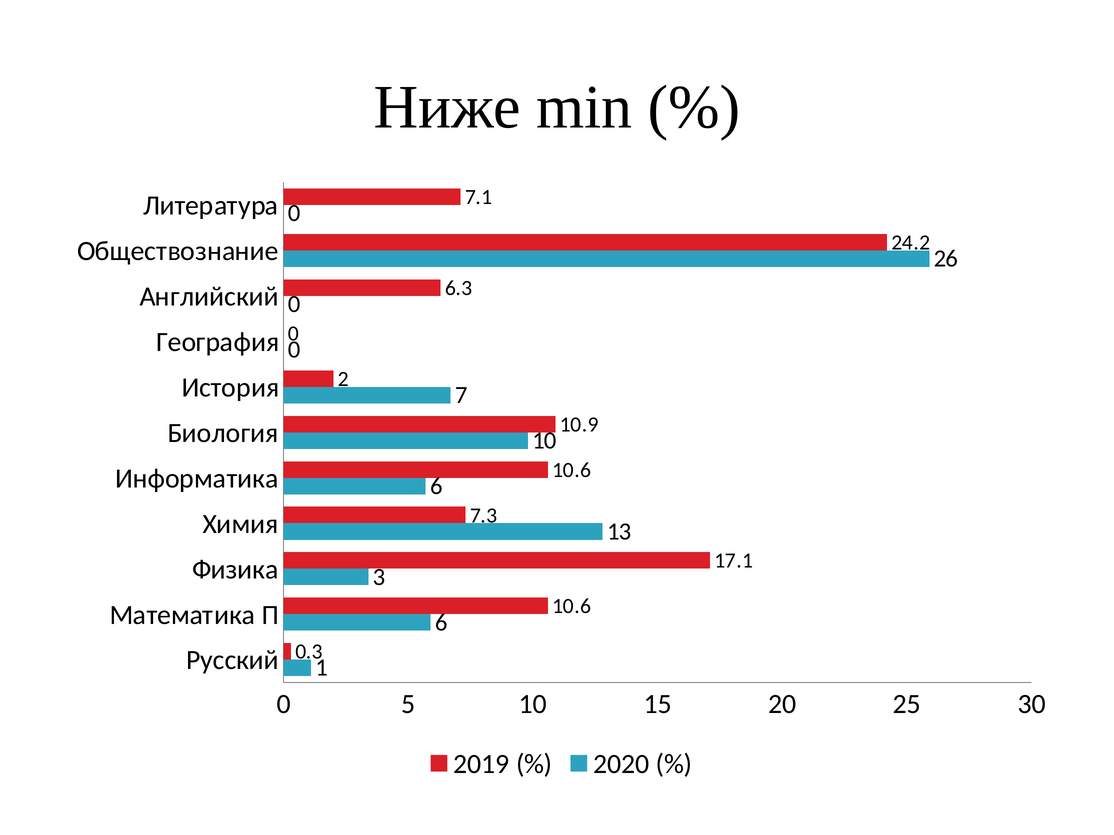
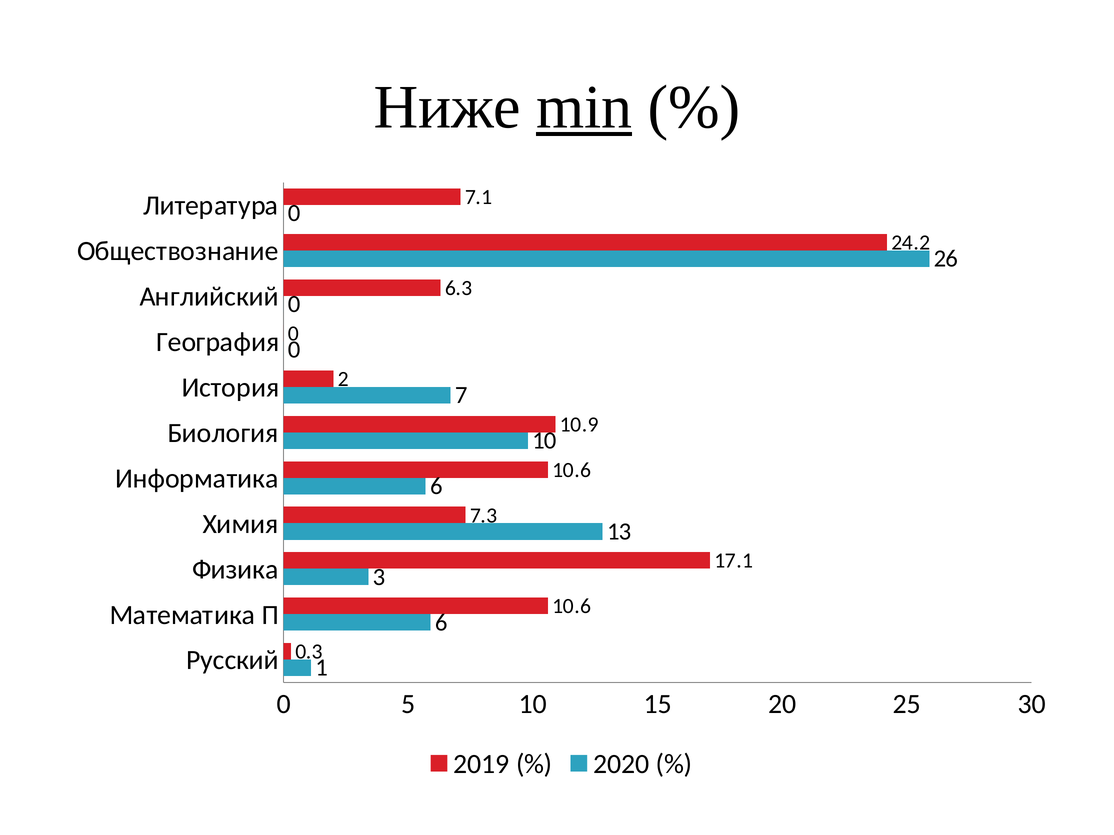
min underline: none -> present
